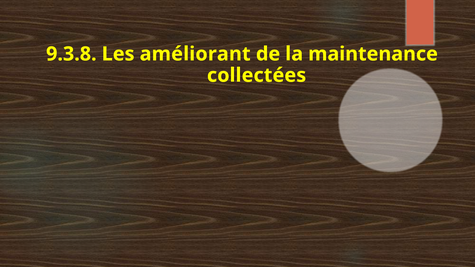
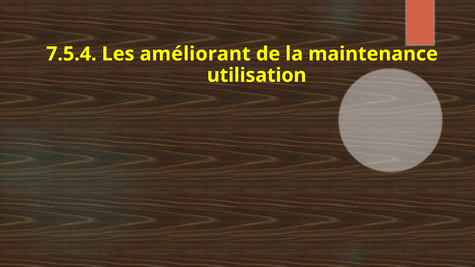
9.3.8: 9.3.8 -> 7.5.4
collectées: collectées -> utilisation
